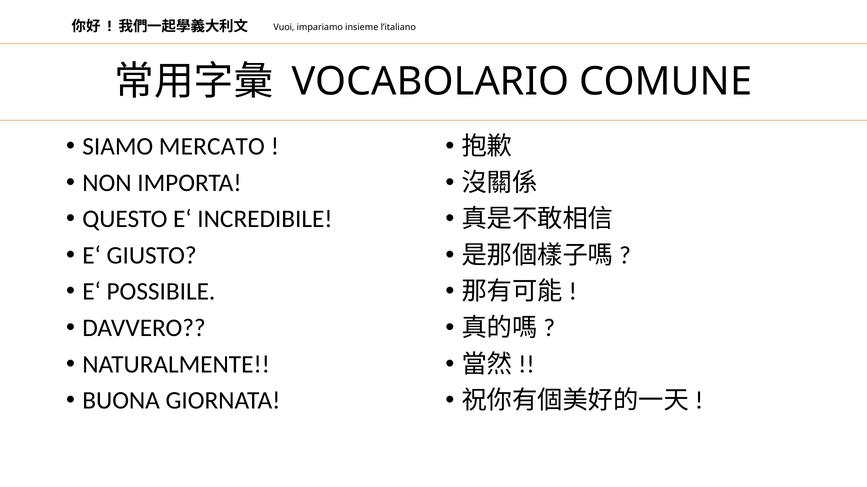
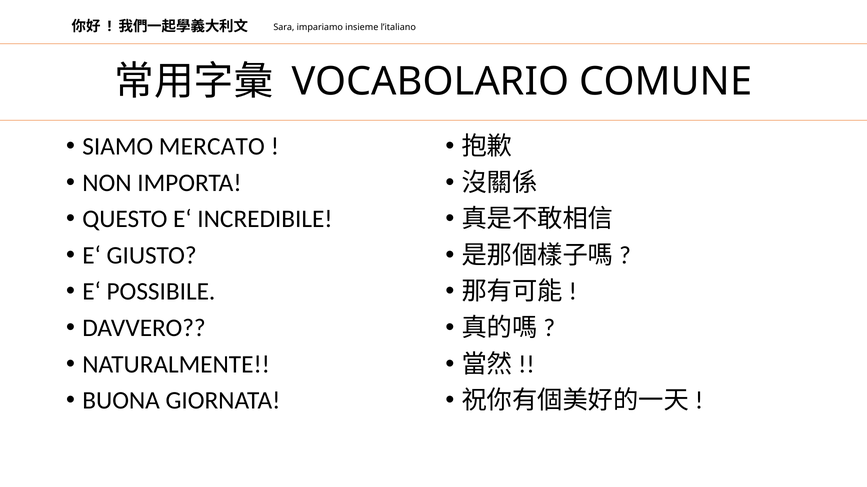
Vuoi: Vuoi -> Sara
